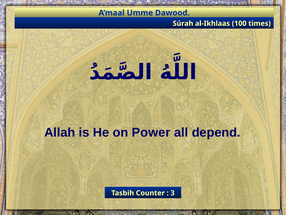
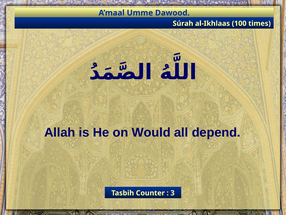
Power: Power -> Would
